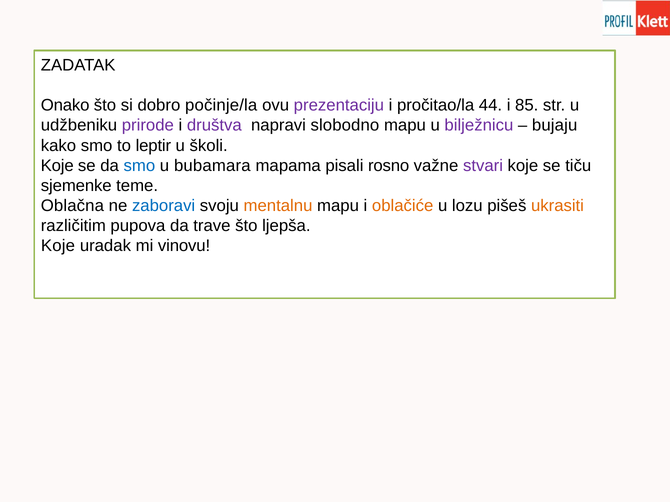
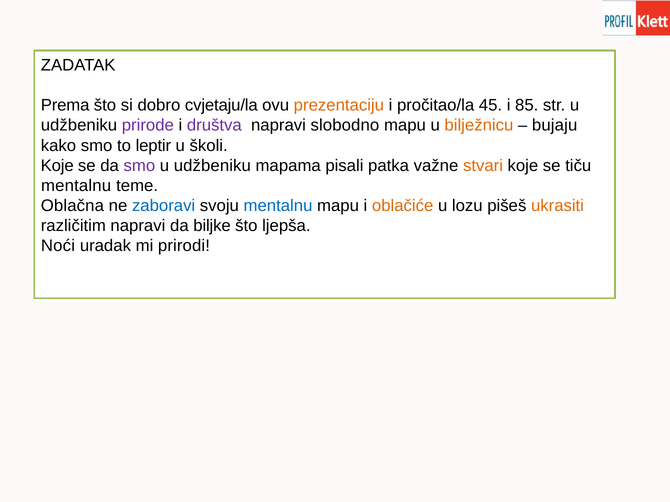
Onako: Onako -> Prema
počinje/la: počinje/la -> cvjetaju/la
prezentaciju colour: purple -> orange
44: 44 -> 45
bilježnicu colour: purple -> orange
smo at (139, 166) colour: blue -> purple
bubamara at (212, 166): bubamara -> udžbeniku
rosno: rosno -> patka
stvari colour: purple -> orange
sjemenke at (76, 186): sjemenke -> mentalnu
mentalnu at (278, 206) colour: orange -> blue
različitim pupova: pupova -> napravi
trave: trave -> biljke
Koje at (58, 246): Koje -> Noći
vinovu: vinovu -> prirodi
